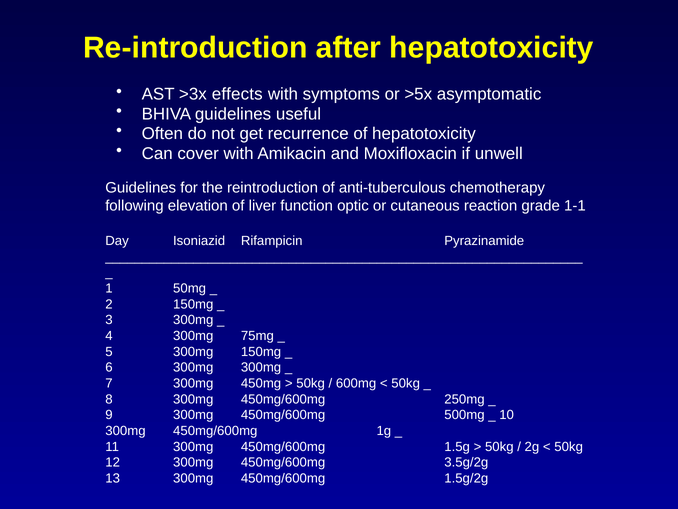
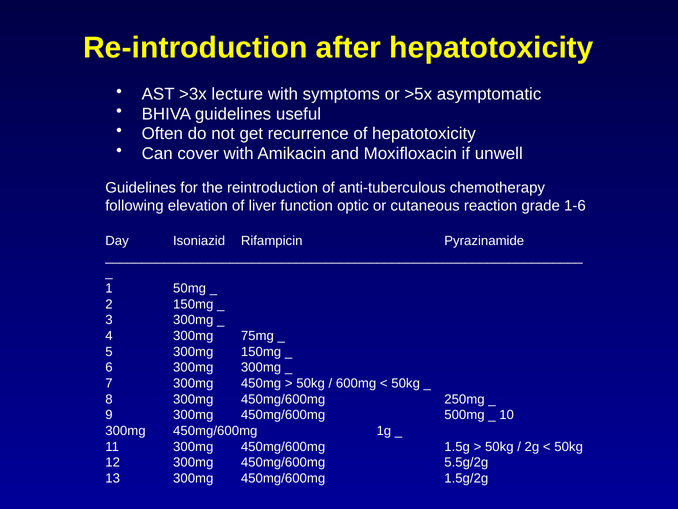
effects: effects -> lecture
1-1: 1-1 -> 1-6
3.5g/2g: 3.5g/2g -> 5.5g/2g
